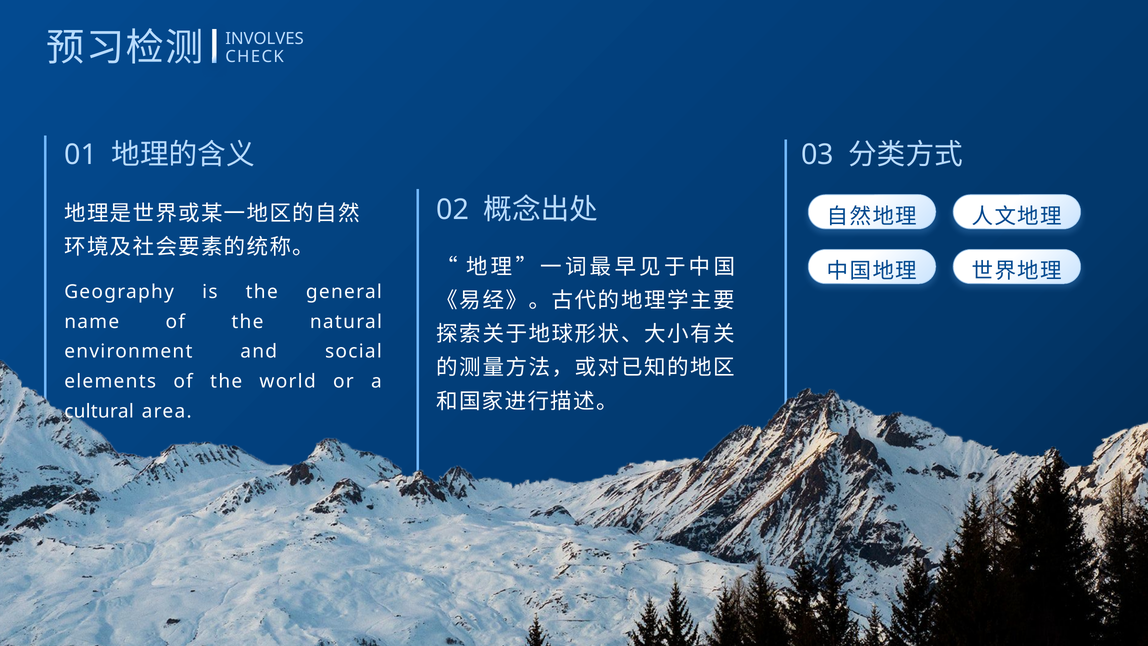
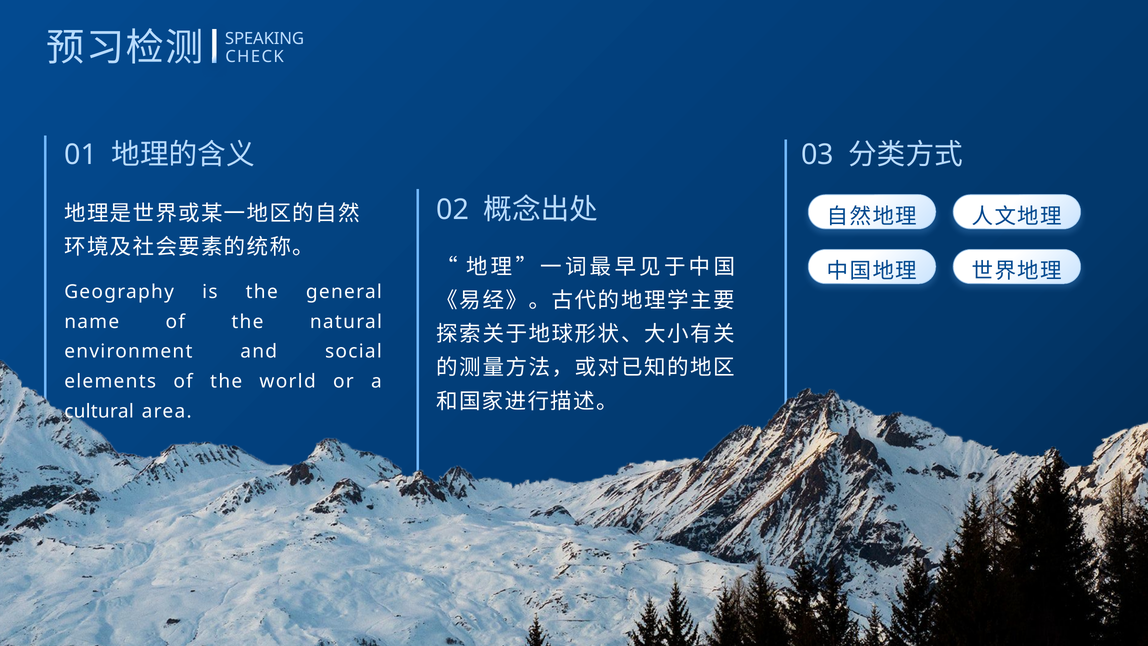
INVOLVES: INVOLVES -> SPEAKING
